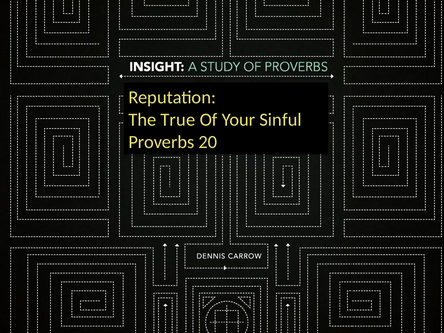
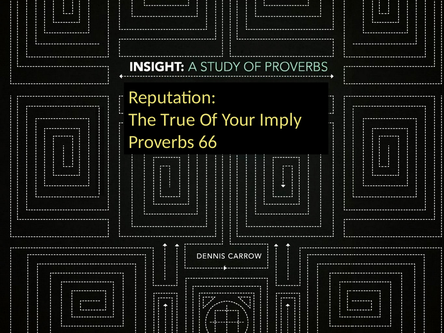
Sinful: Sinful -> Imply
20: 20 -> 66
